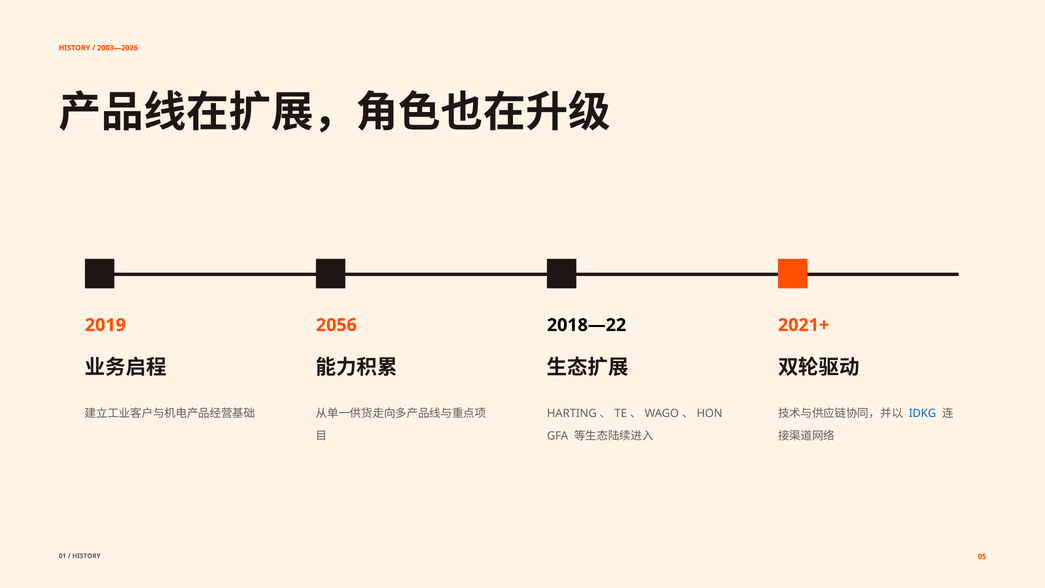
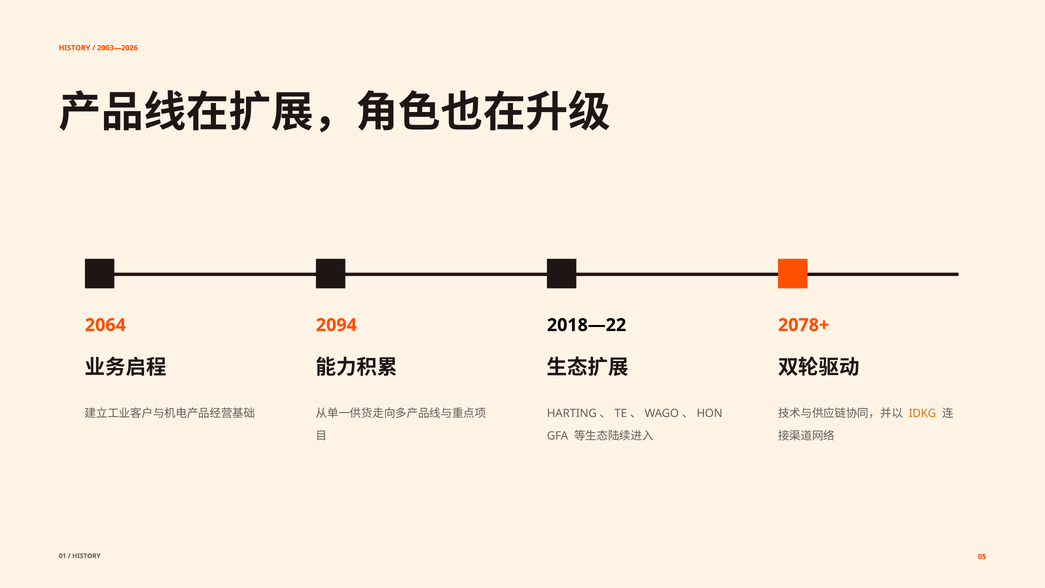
2019: 2019 -> 2064
2056: 2056 -> 2094
2021+: 2021+ -> 2078+
IDKG colour: blue -> orange
